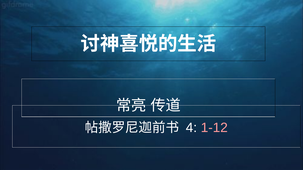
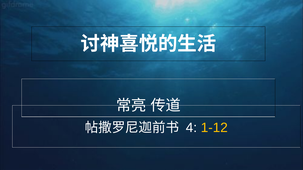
1-12 colour: pink -> yellow
